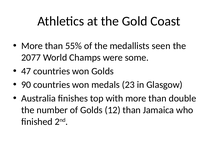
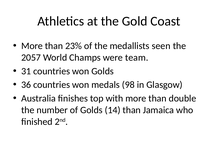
55%: 55% -> 23%
2077: 2077 -> 2057
some: some -> team
47: 47 -> 31
90: 90 -> 36
23: 23 -> 98
12: 12 -> 14
